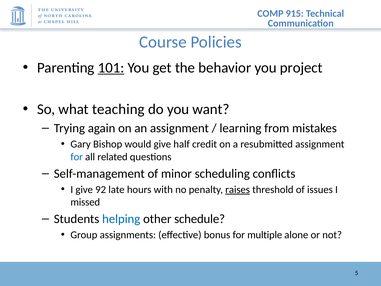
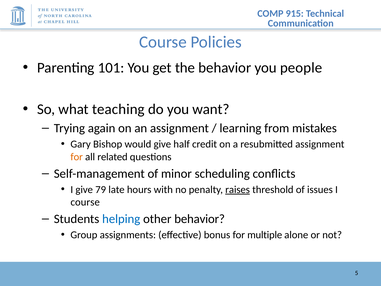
101 underline: present -> none
project: project -> people
for at (77, 157) colour: blue -> orange
92: 92 -> 79
missed at (85, 202): missed -> course
other schedule: schedule -> behavior
